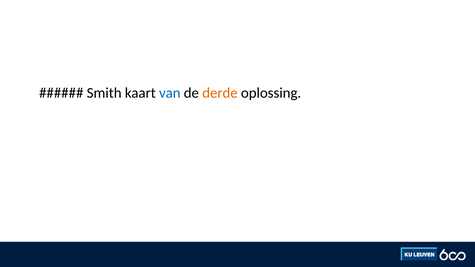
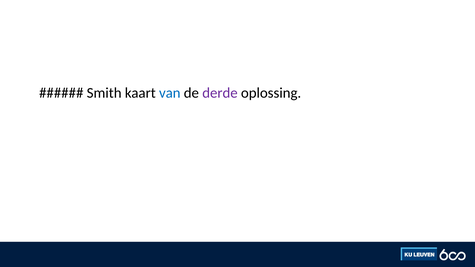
derde colour: orange -> purple
